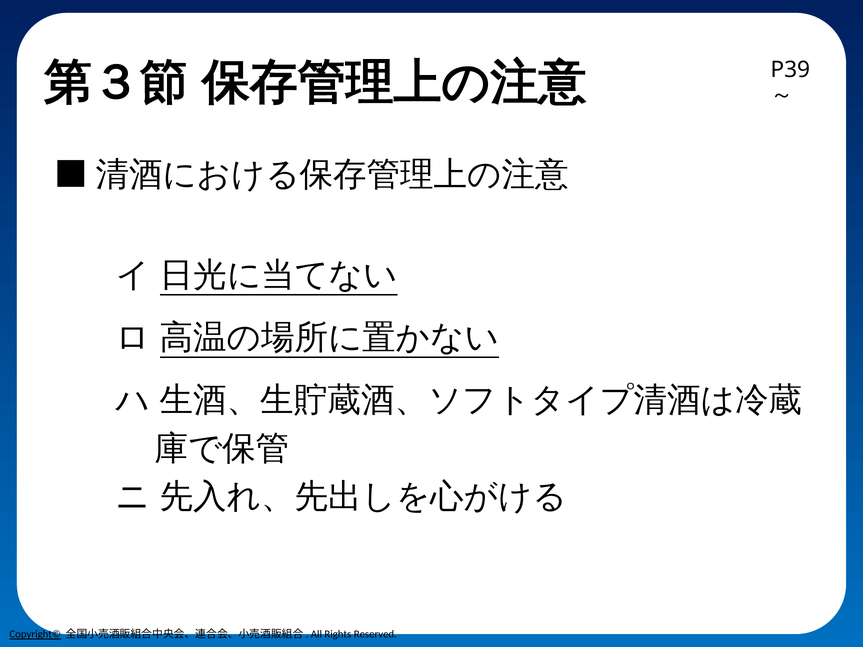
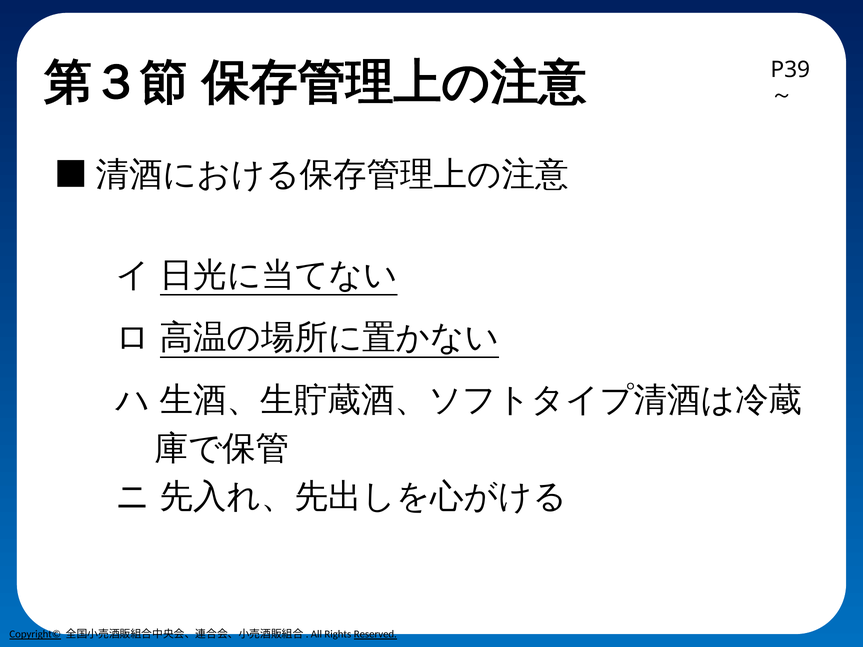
Reserved underline: none -> present
